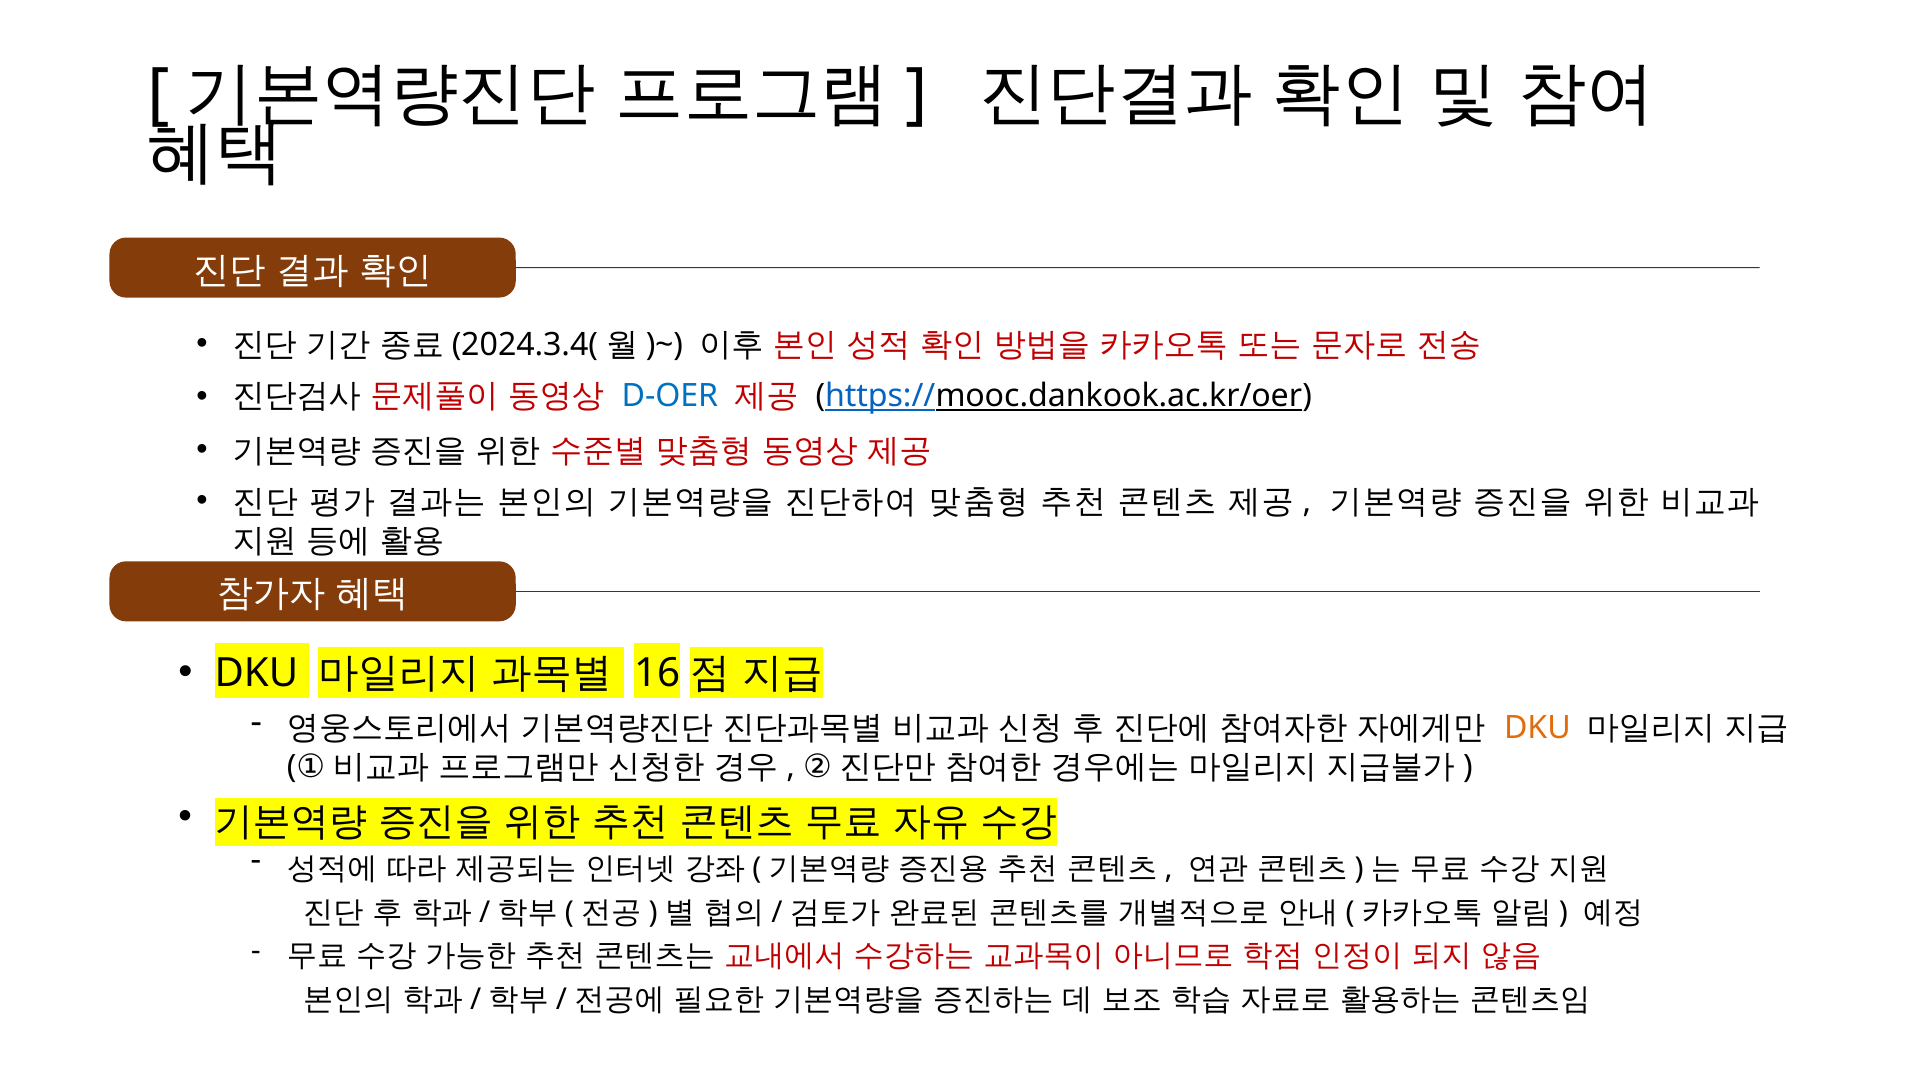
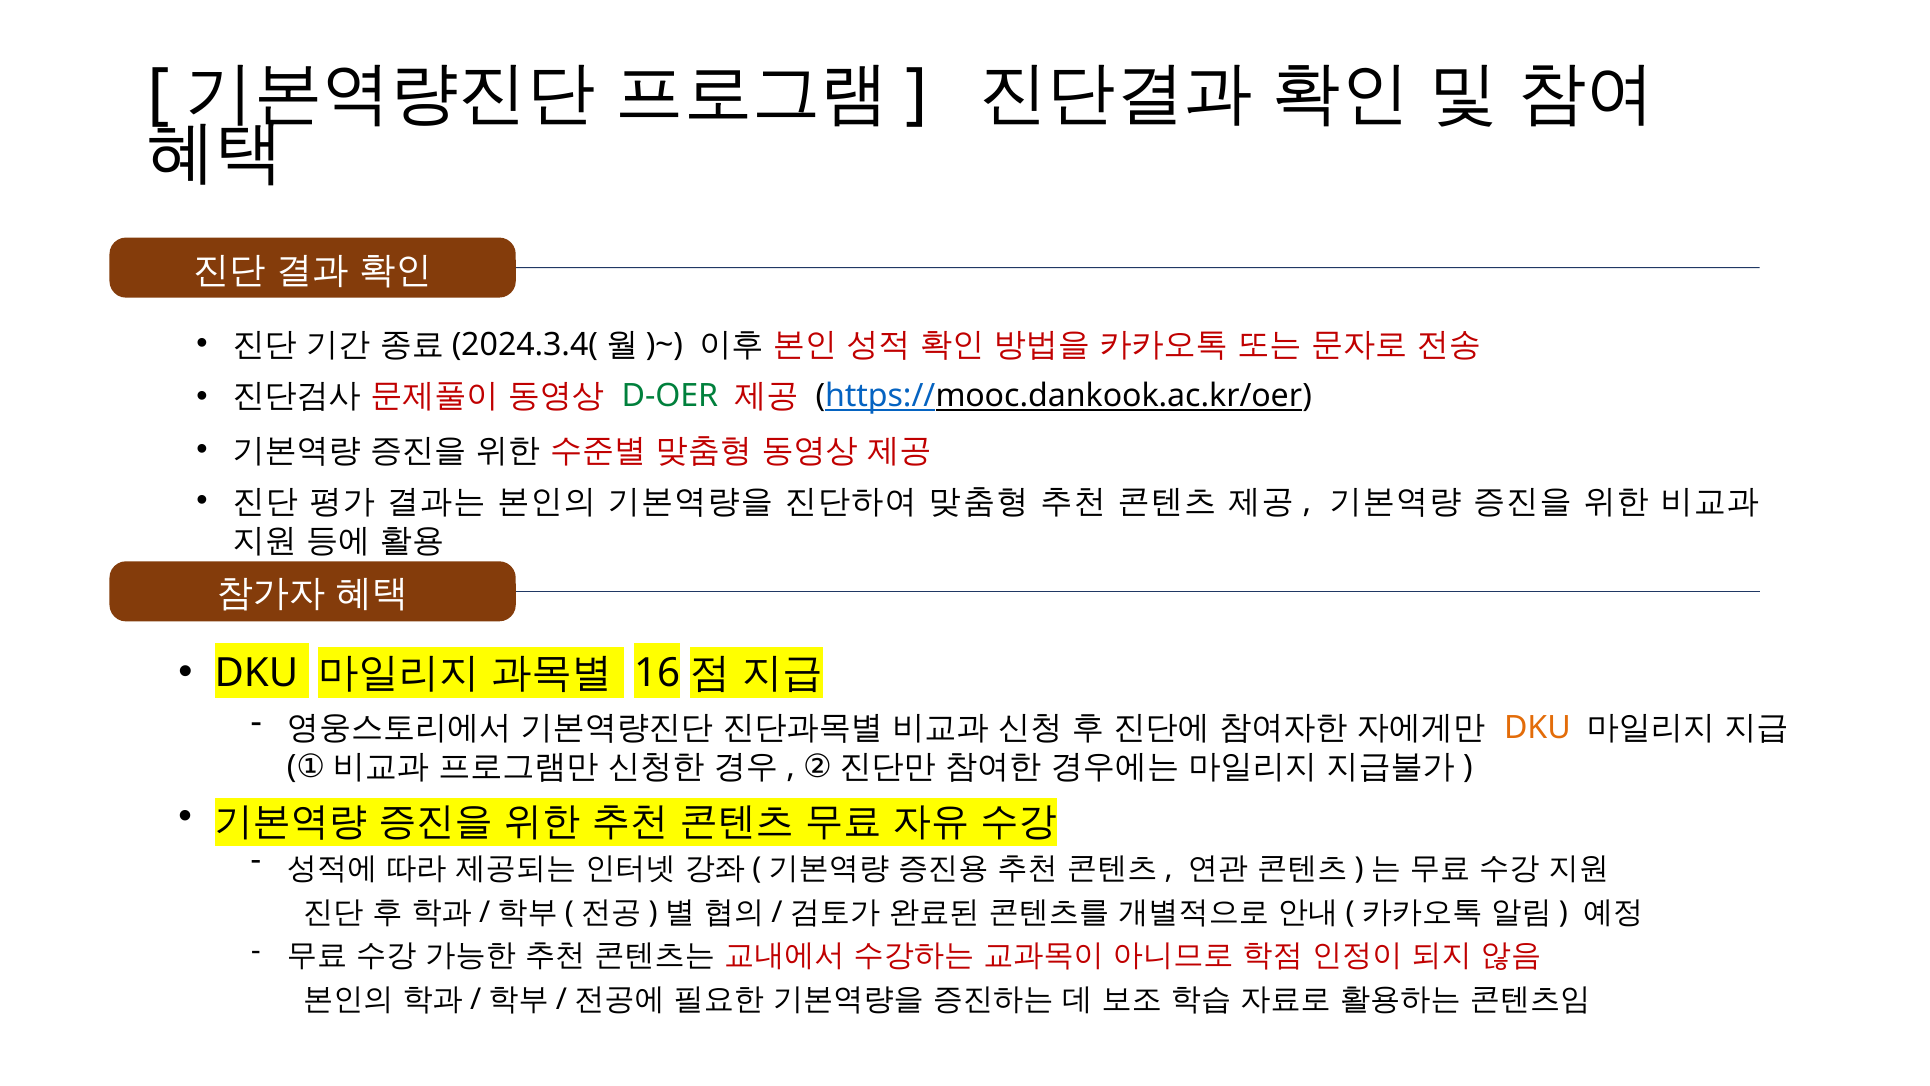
D-OER colour: blue -> green
